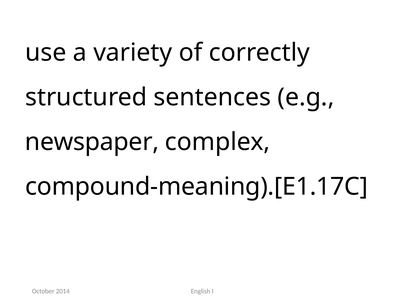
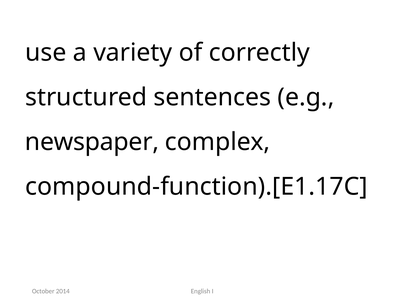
compound-meaning).[E1.17C: compound-meaning).[E1.17C -> compound-function).[E1.17C
